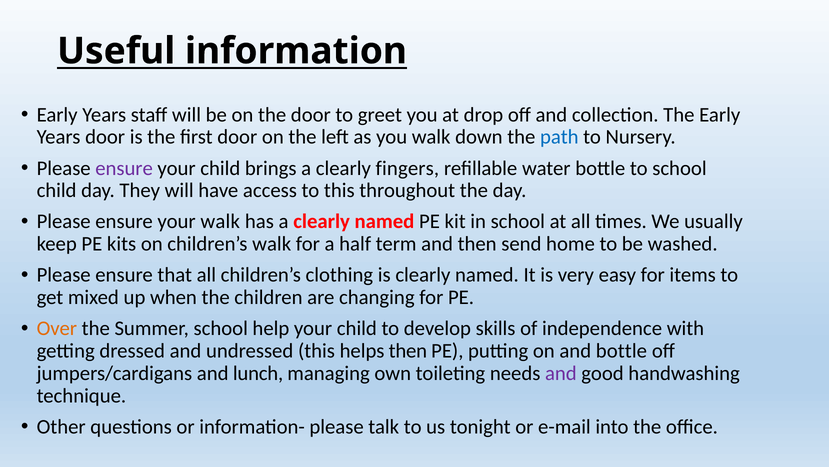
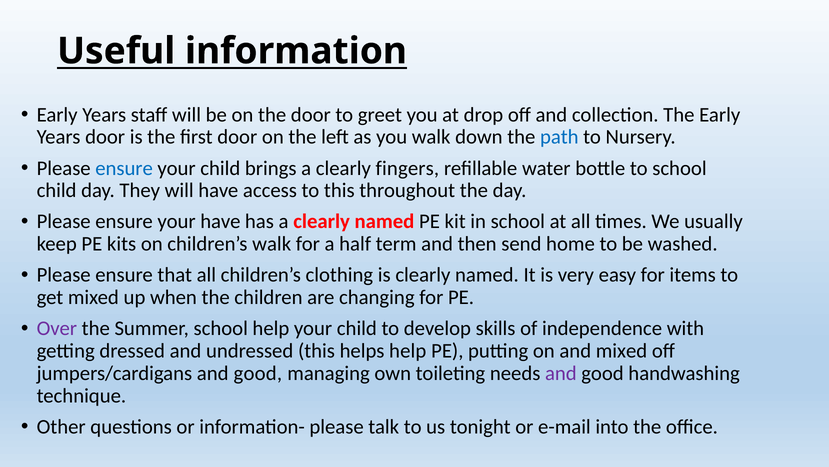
ensure at (124, 168) colour: purple -> blue
your walk: walk -> have
Over colour: orange -> purple
helps then: then -> help
and bottle: bottle -> mixed
jumpers/cardigans and lunch: lunch -> good
